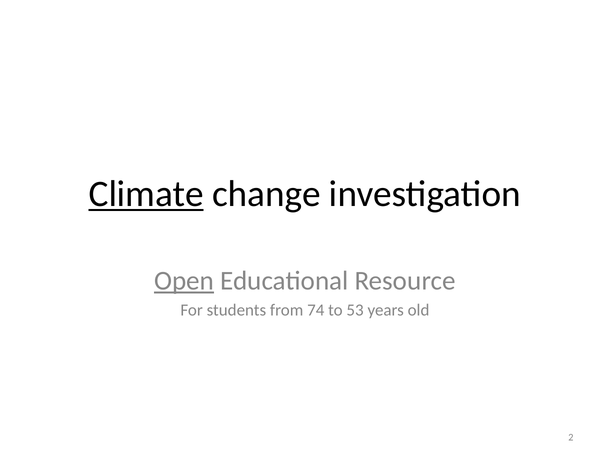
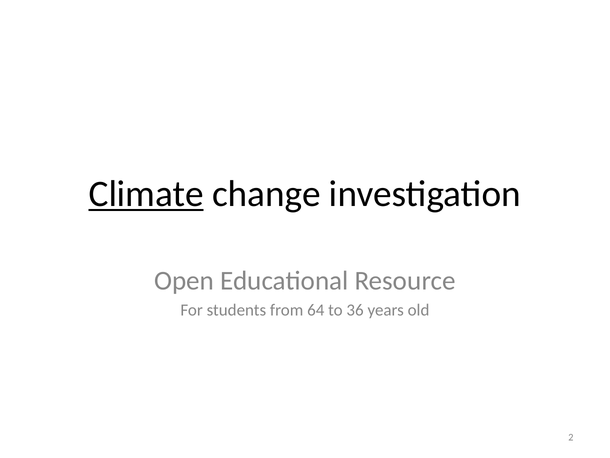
Open underline: present -> none
74: 74 -> 64
53: 53 -> 36
